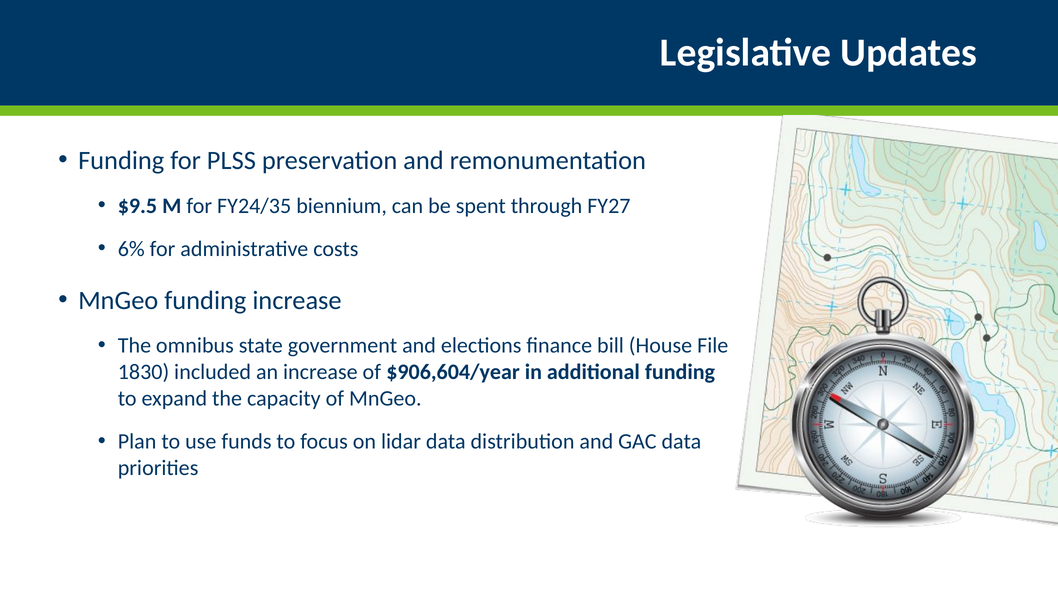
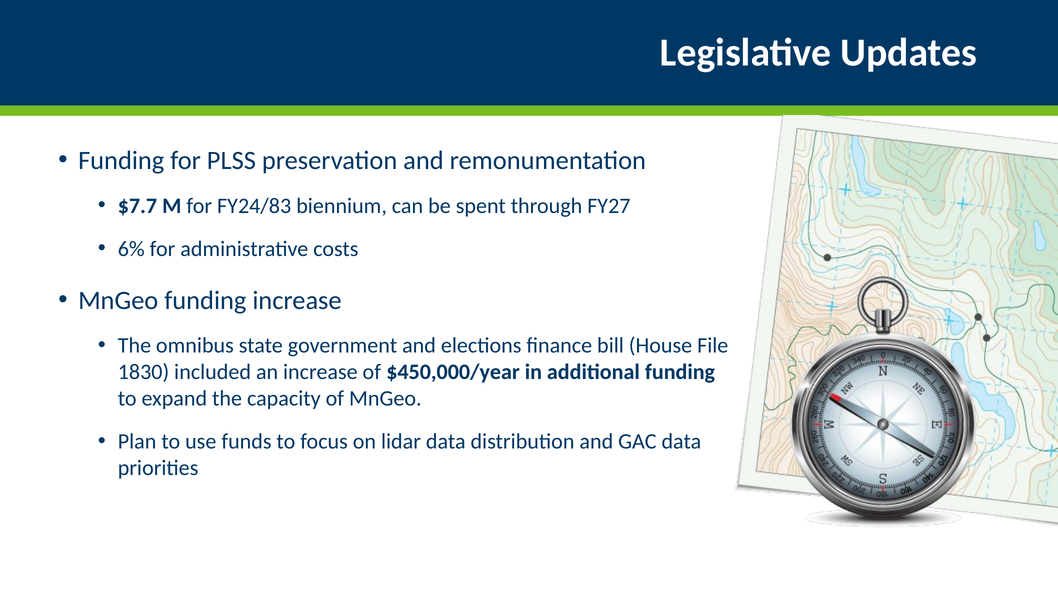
$9.5: $9.5 -> $7.7
FY24/35: FY24/35 -> FY24/83
$906,604/year: $906,604/year -> $450,000/year
